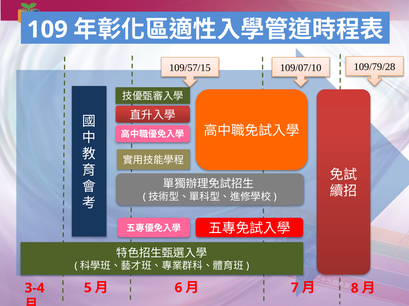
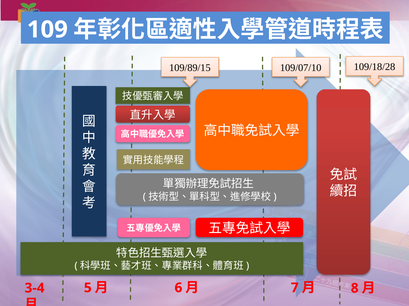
109/57/15: 109/57/15 -> 109/89/15
109/79/28: 109/79/28 -> 109/18/28
